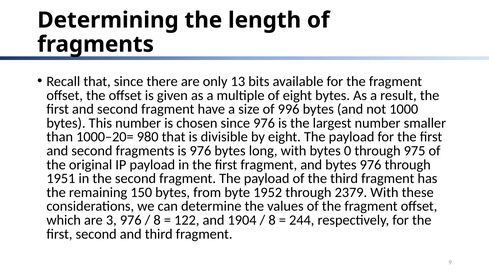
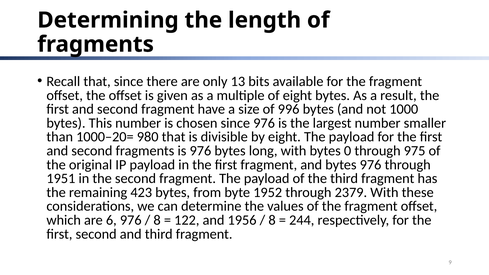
150: 150 -> 423
3: 3 -> 6
1904: 1904 -> 1956
